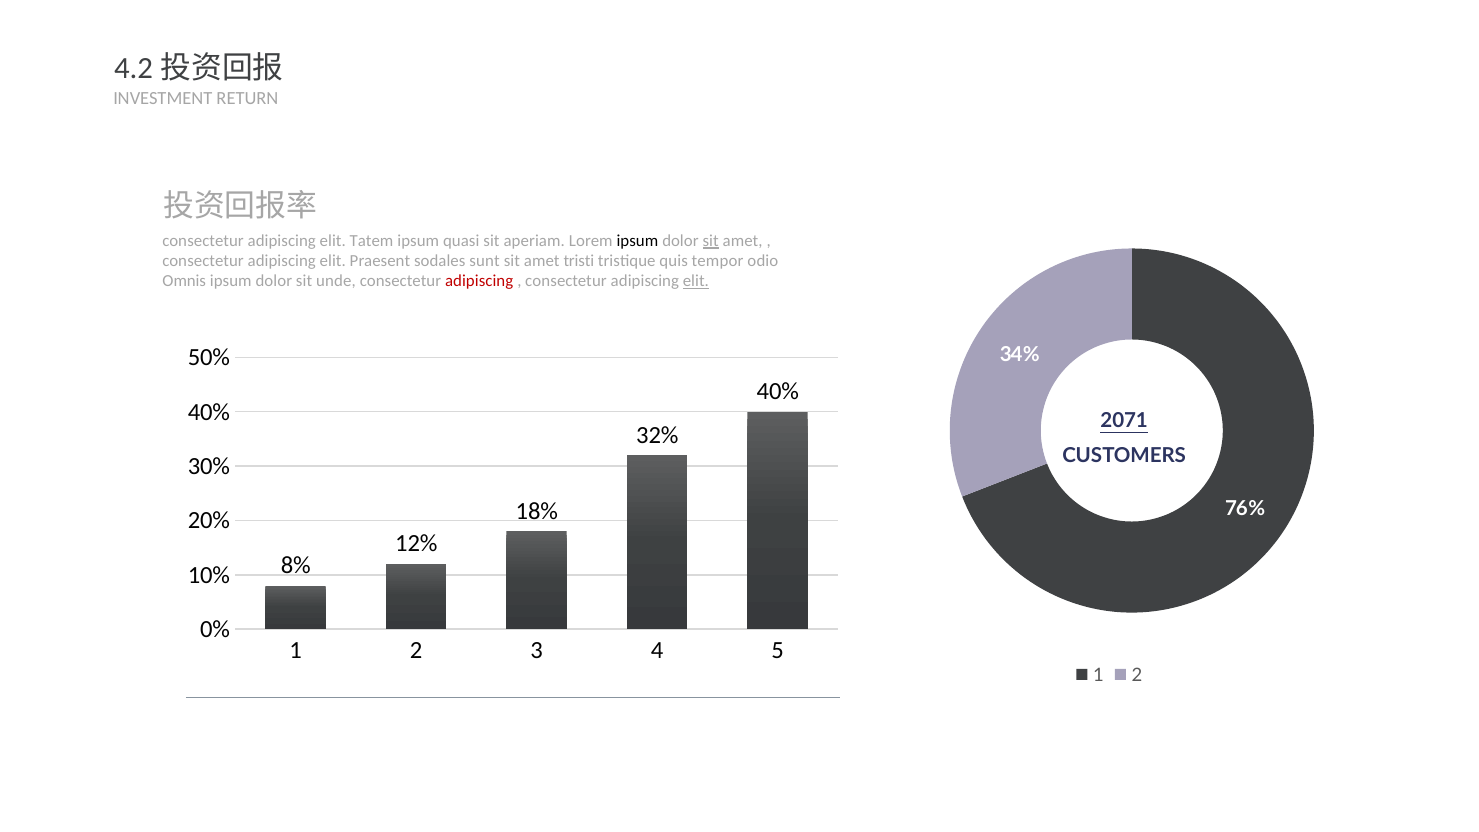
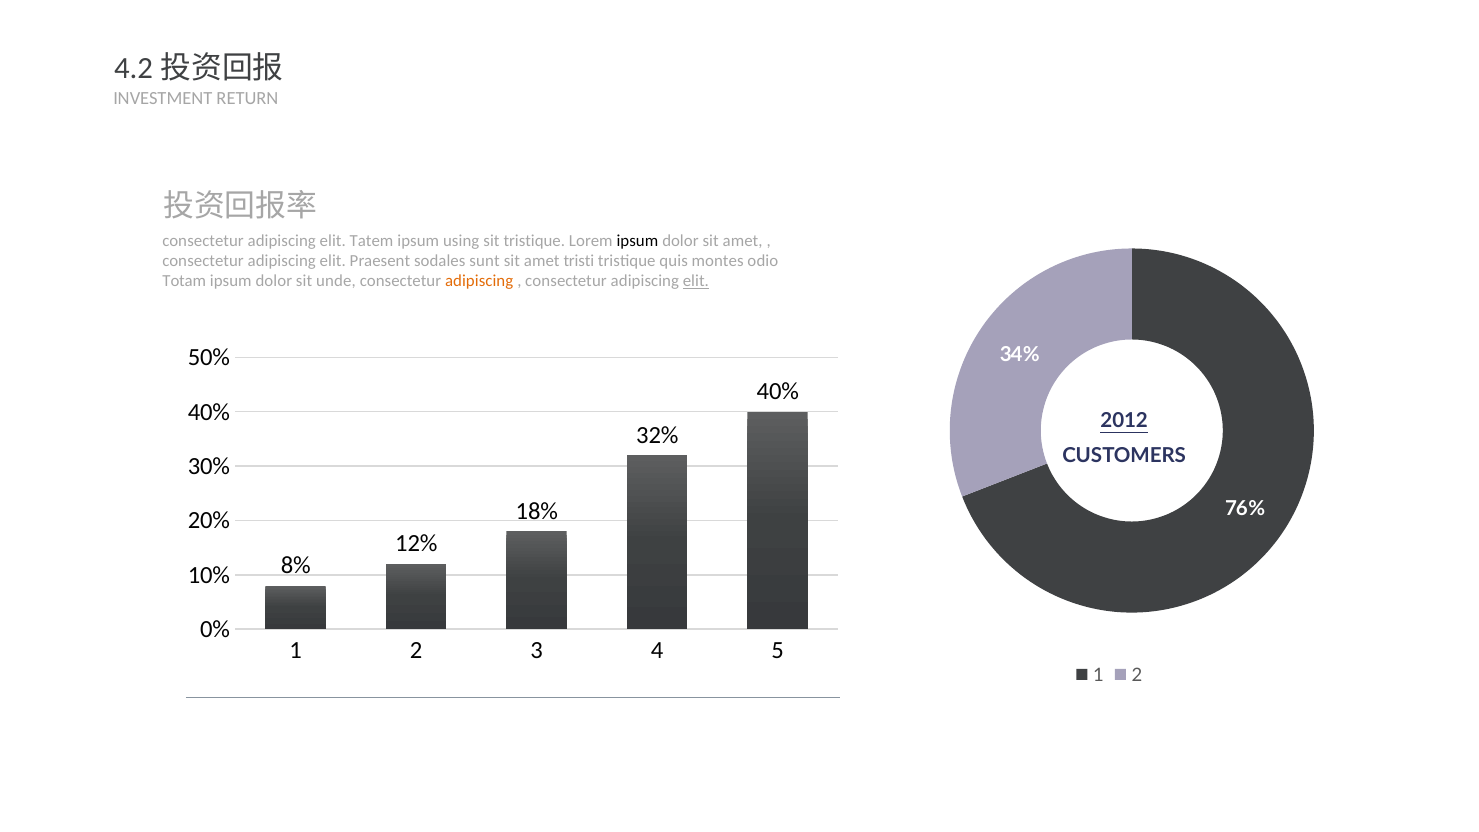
quasi: quasi -> using
sit aperiam: aperiam -> tristique
sit at (711, 241) underline: present -> none
tempor: tempor -> montes
Omnis: Omnis -> Totam
adipiscing at (479, 281) colour: red -> orange
2071: 2071 -> 2012
